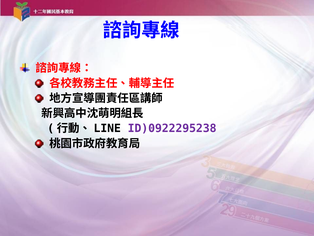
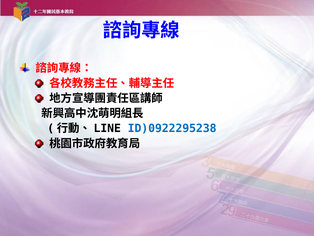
ID)0922295238 colour: purple -> blue
